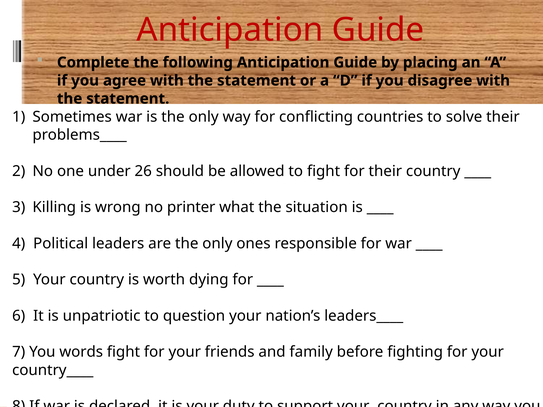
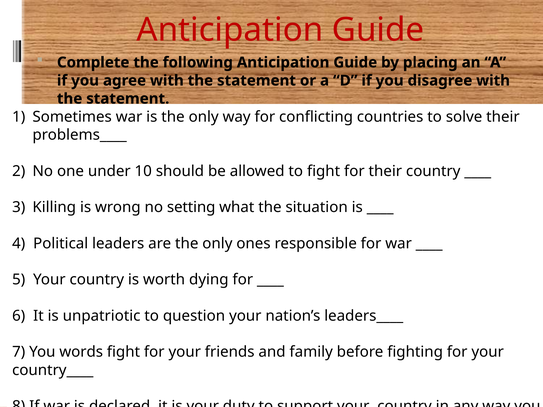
26: 26 -> 10
printer: printer -> setting
